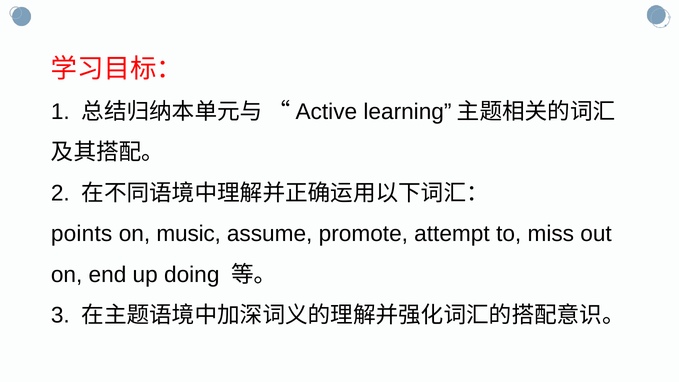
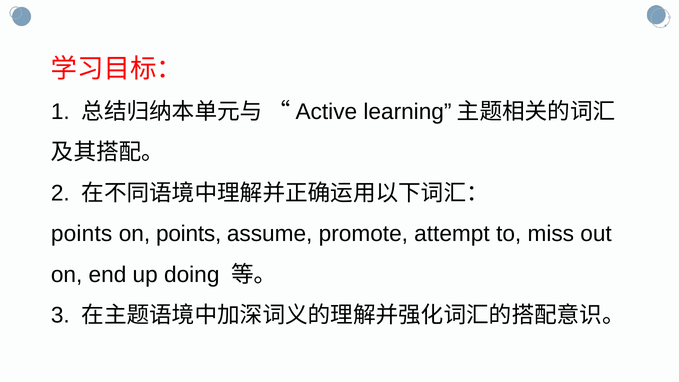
on music: music -> points
